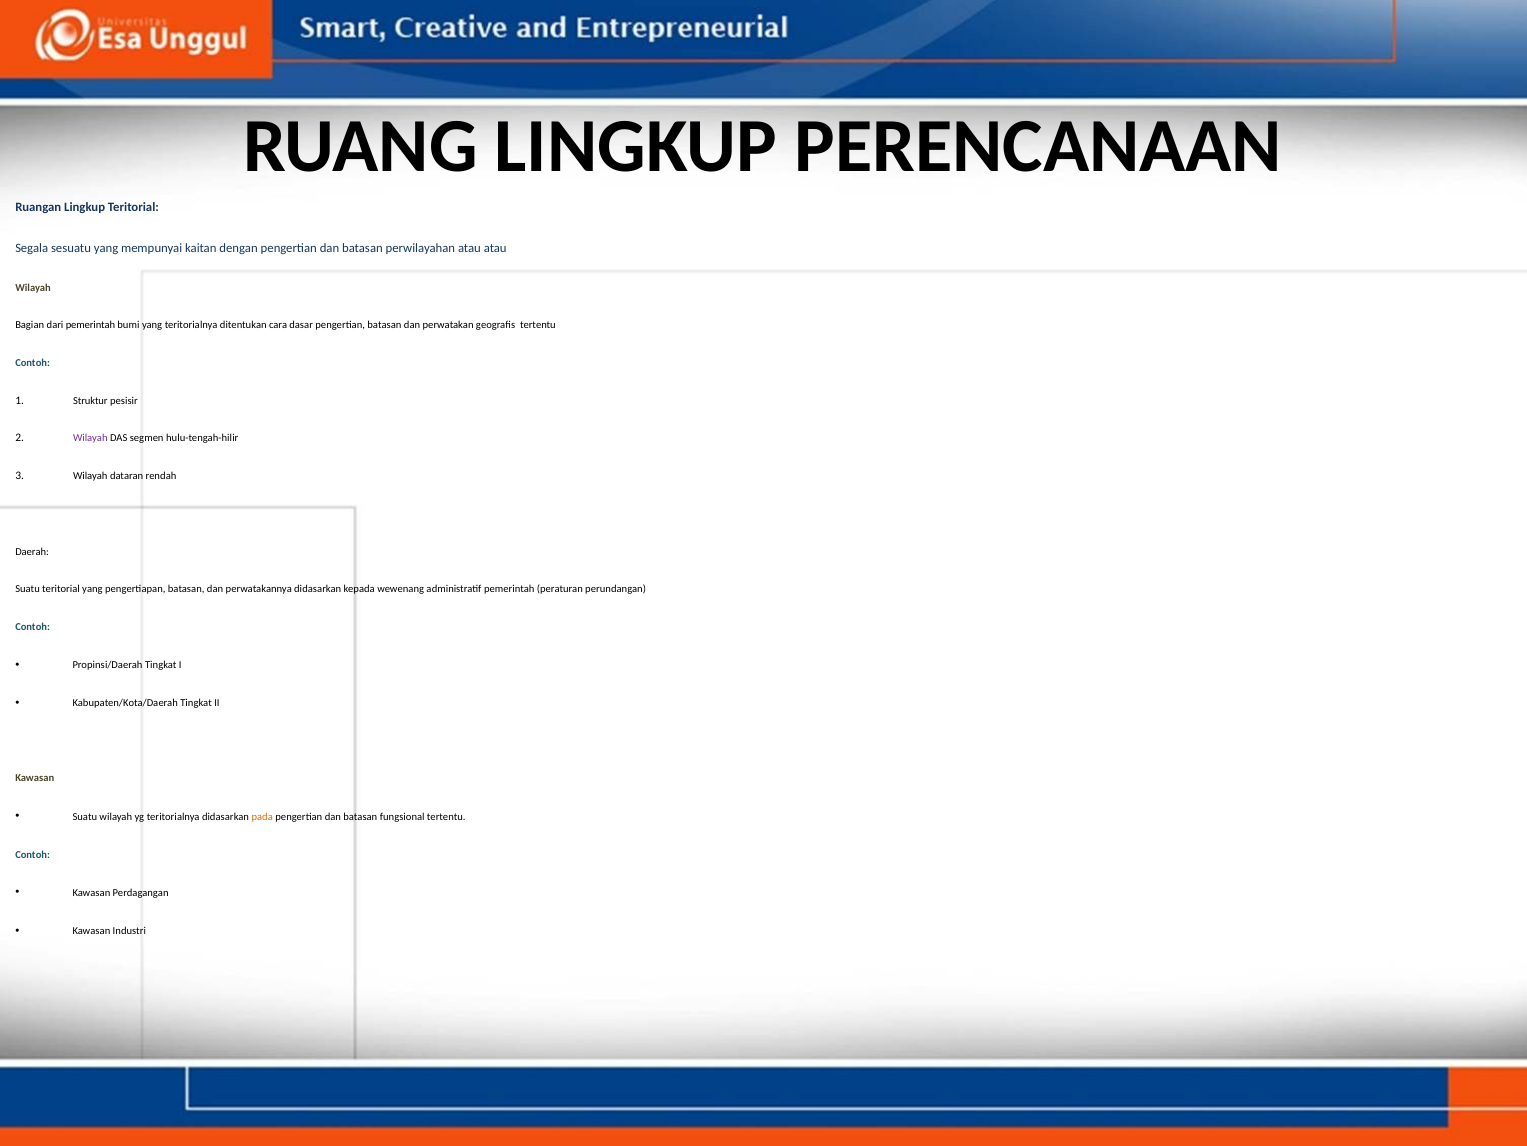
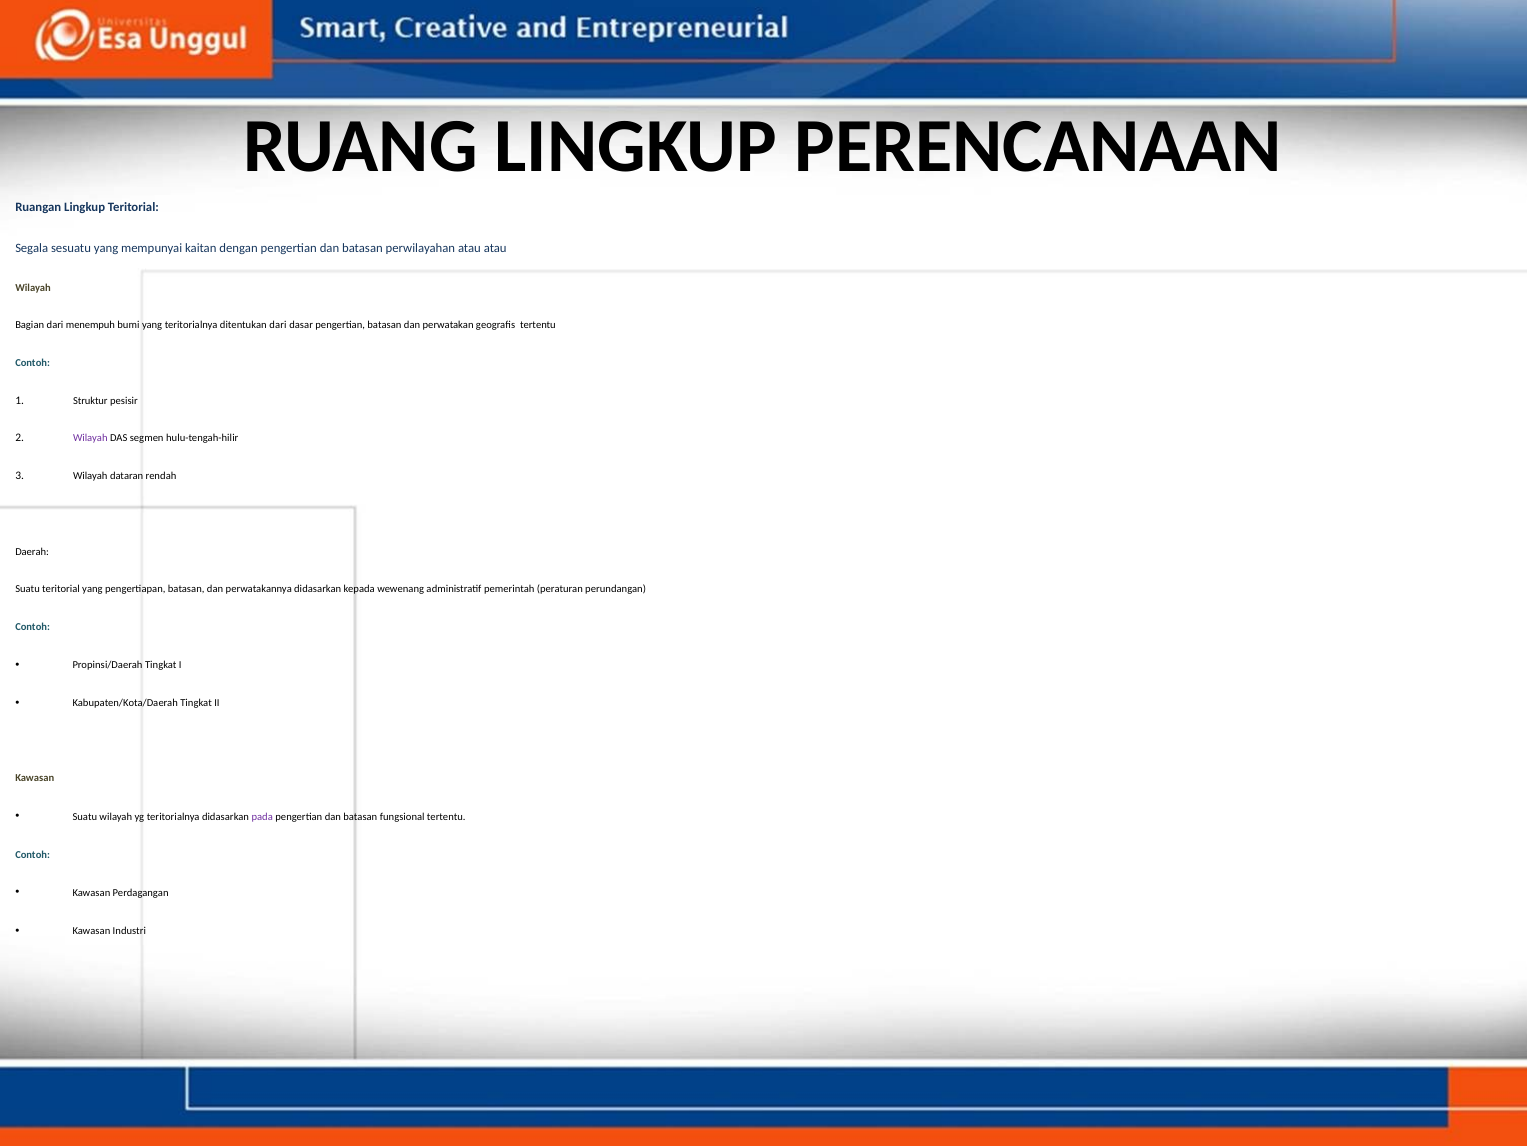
dari pemerintah: pemerintah -> menempuh
ditentukan cara: cara -> dari
pada colour: orange -> purple
